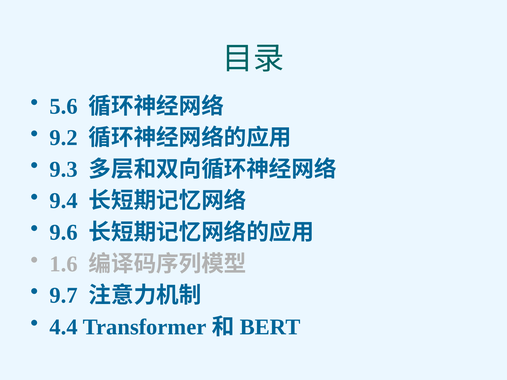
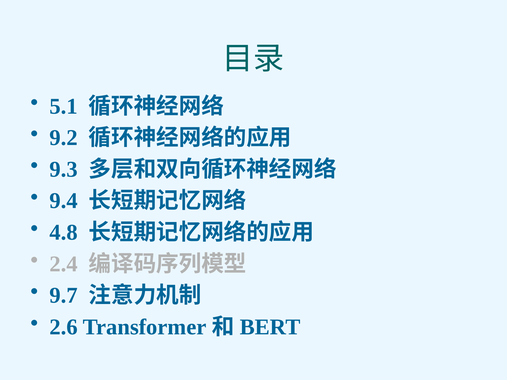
5.6: 5.6 -> 5.1
9.6: 9.6 -> 4.8
1.6: 1.6 -> 2.4
4.4: 4.4 -> 2.6
